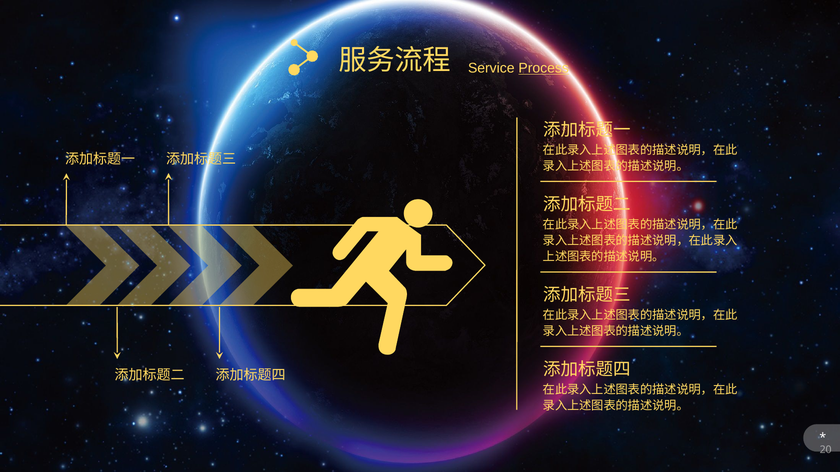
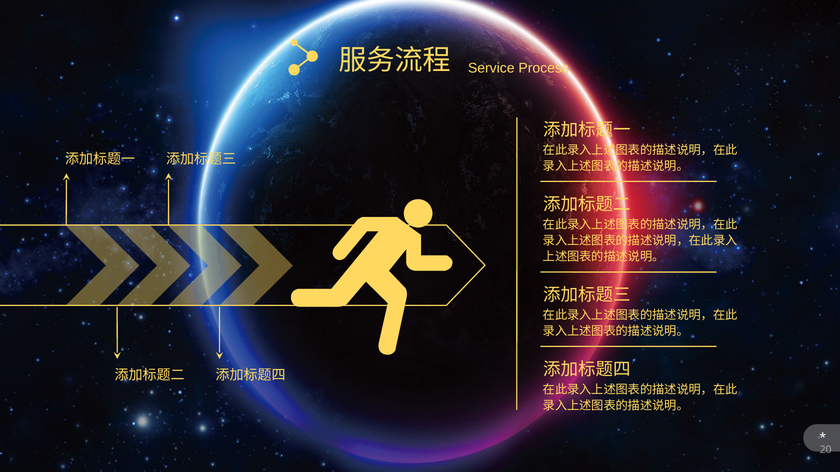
Process underline: present -> none
